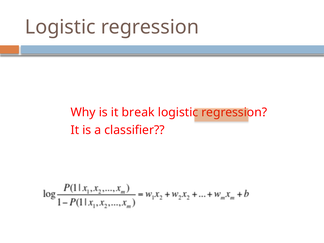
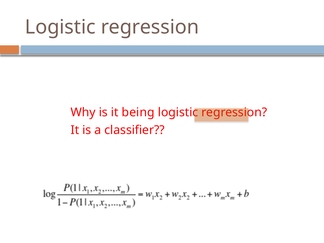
break: break -> being
